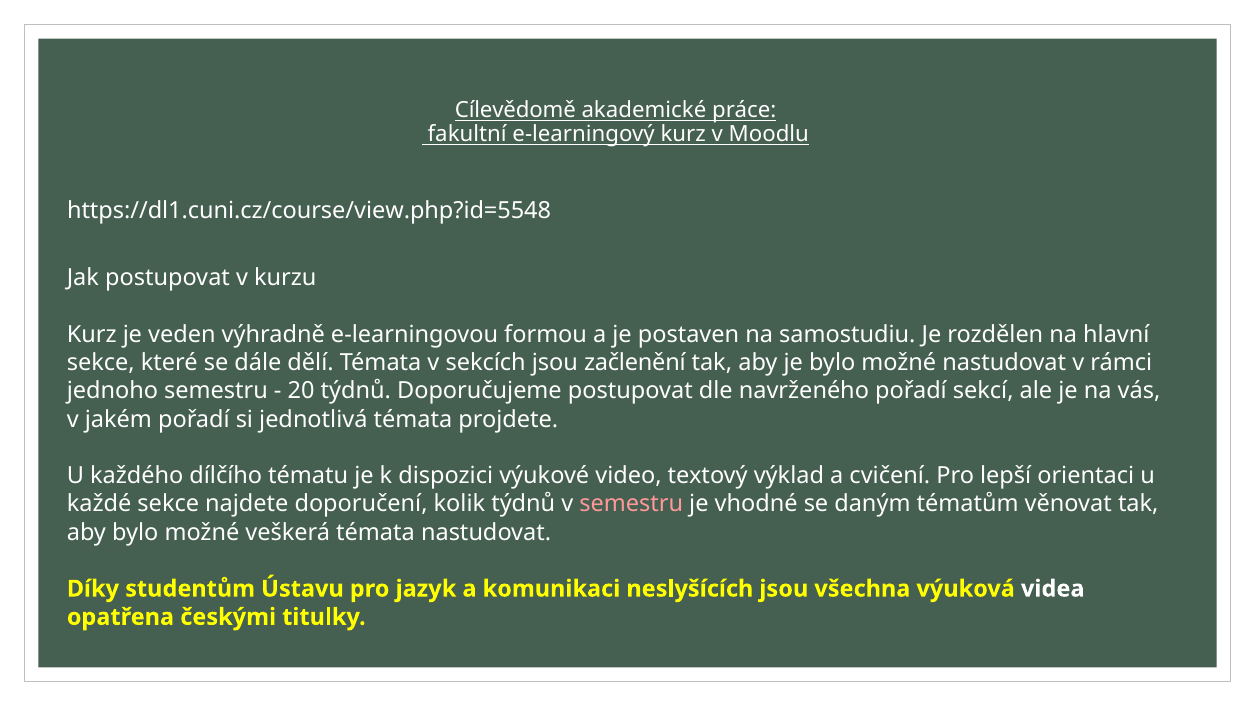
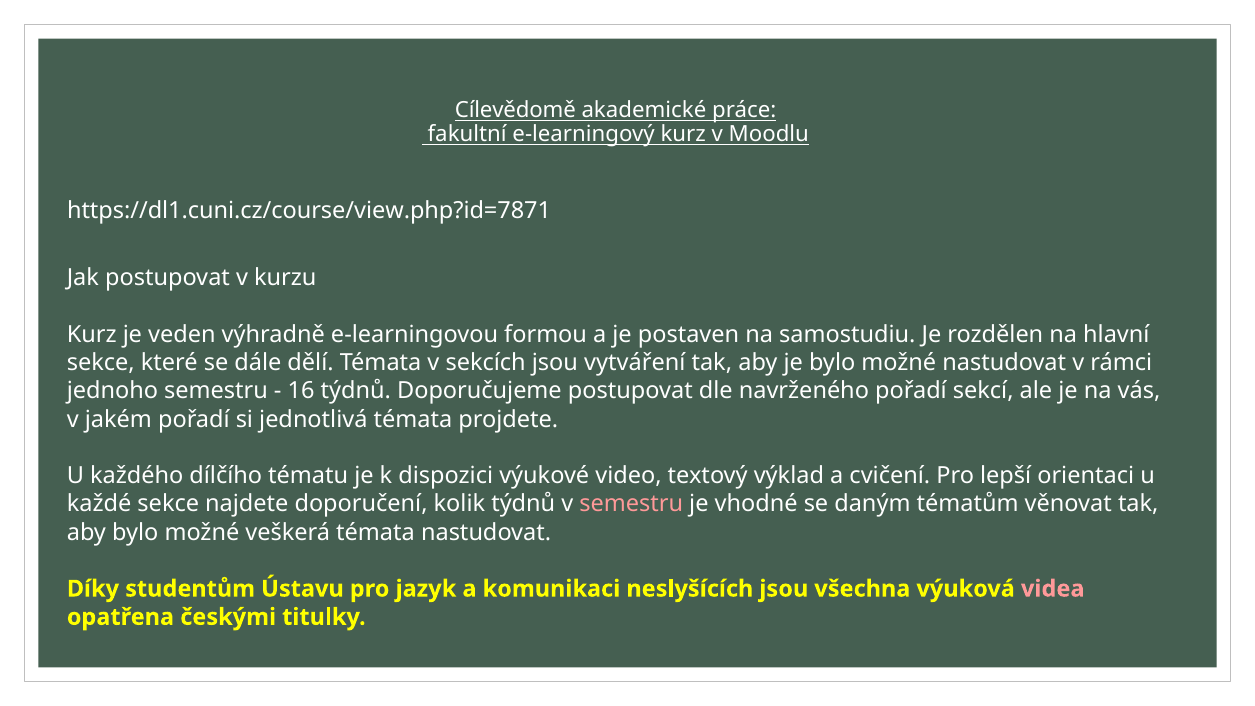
https://dl1.cuni.cz/course/view.php?id=5548: https://dl1.cuni.cz/course/view.php?id=5548 -> https://dl1.cuni.cz/course/view.php?id=7871
začlenění: začlenění -> vytváření
20: 20 -> 16
videa colour: white -> pink
